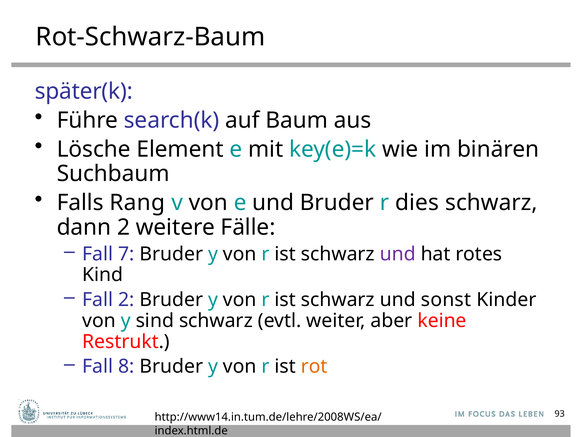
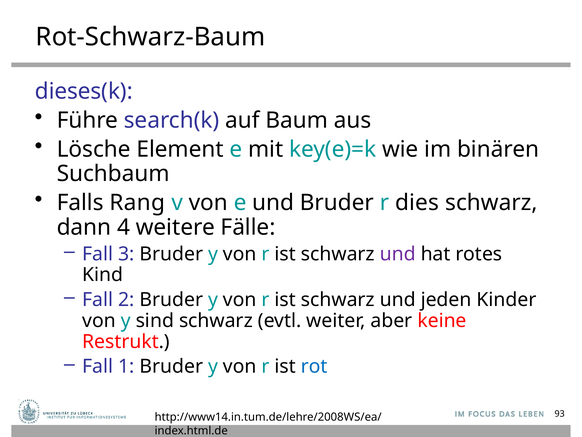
später(k: später(k -> dieses(k
dann 2: 2 -> 4
7: 7 -> 3
sonst: sonst -> jeden
8: 8 -> 1
rot colour: orange -> blue
